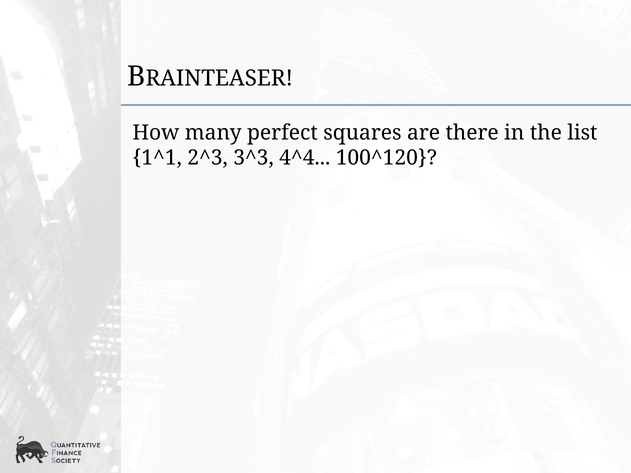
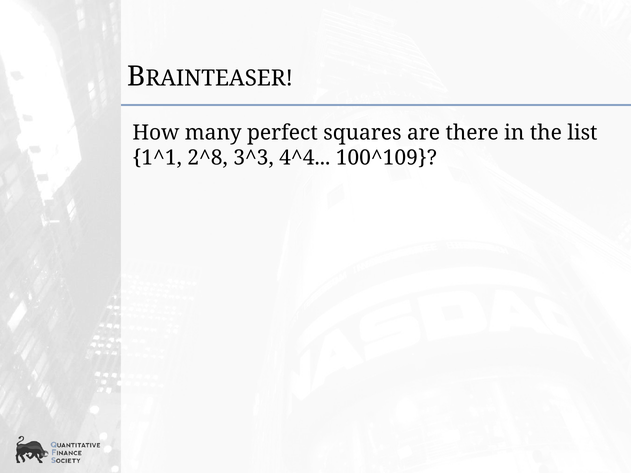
2^3: 2^3 -> 2^8
100^120: 100^120 -> 100^109
